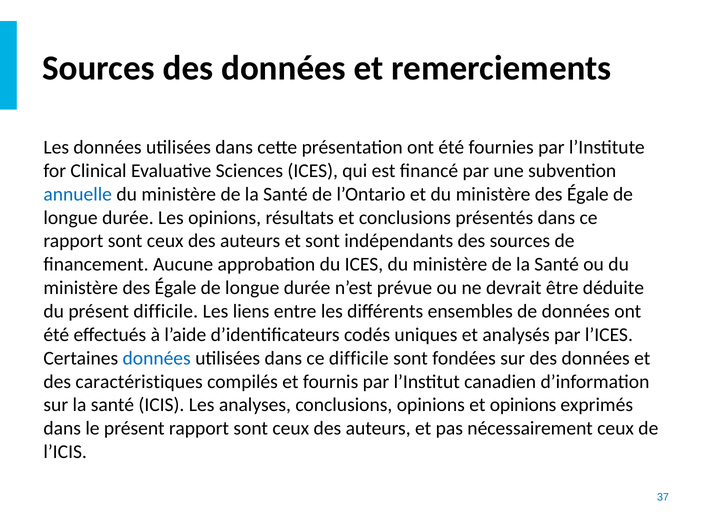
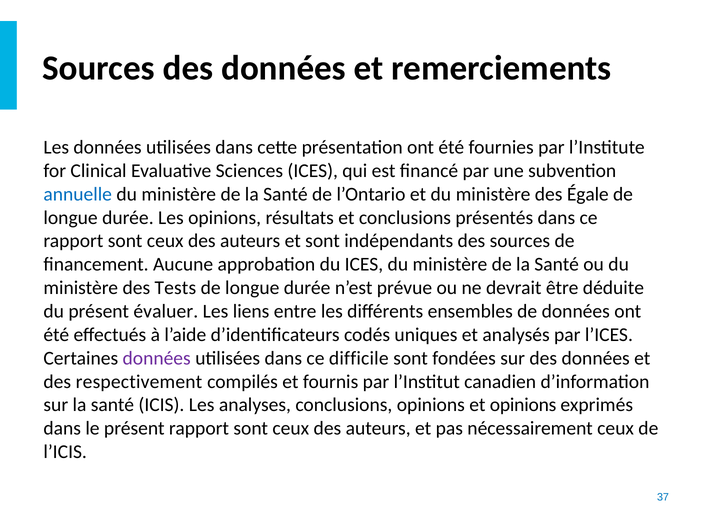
Égale at (175, 288): Égale -> Tests
présent difficile: difficile -> évaluer
données at (157, 358) colour: blue -> purple
caractéristiques: caractéristiques -> respectivement
